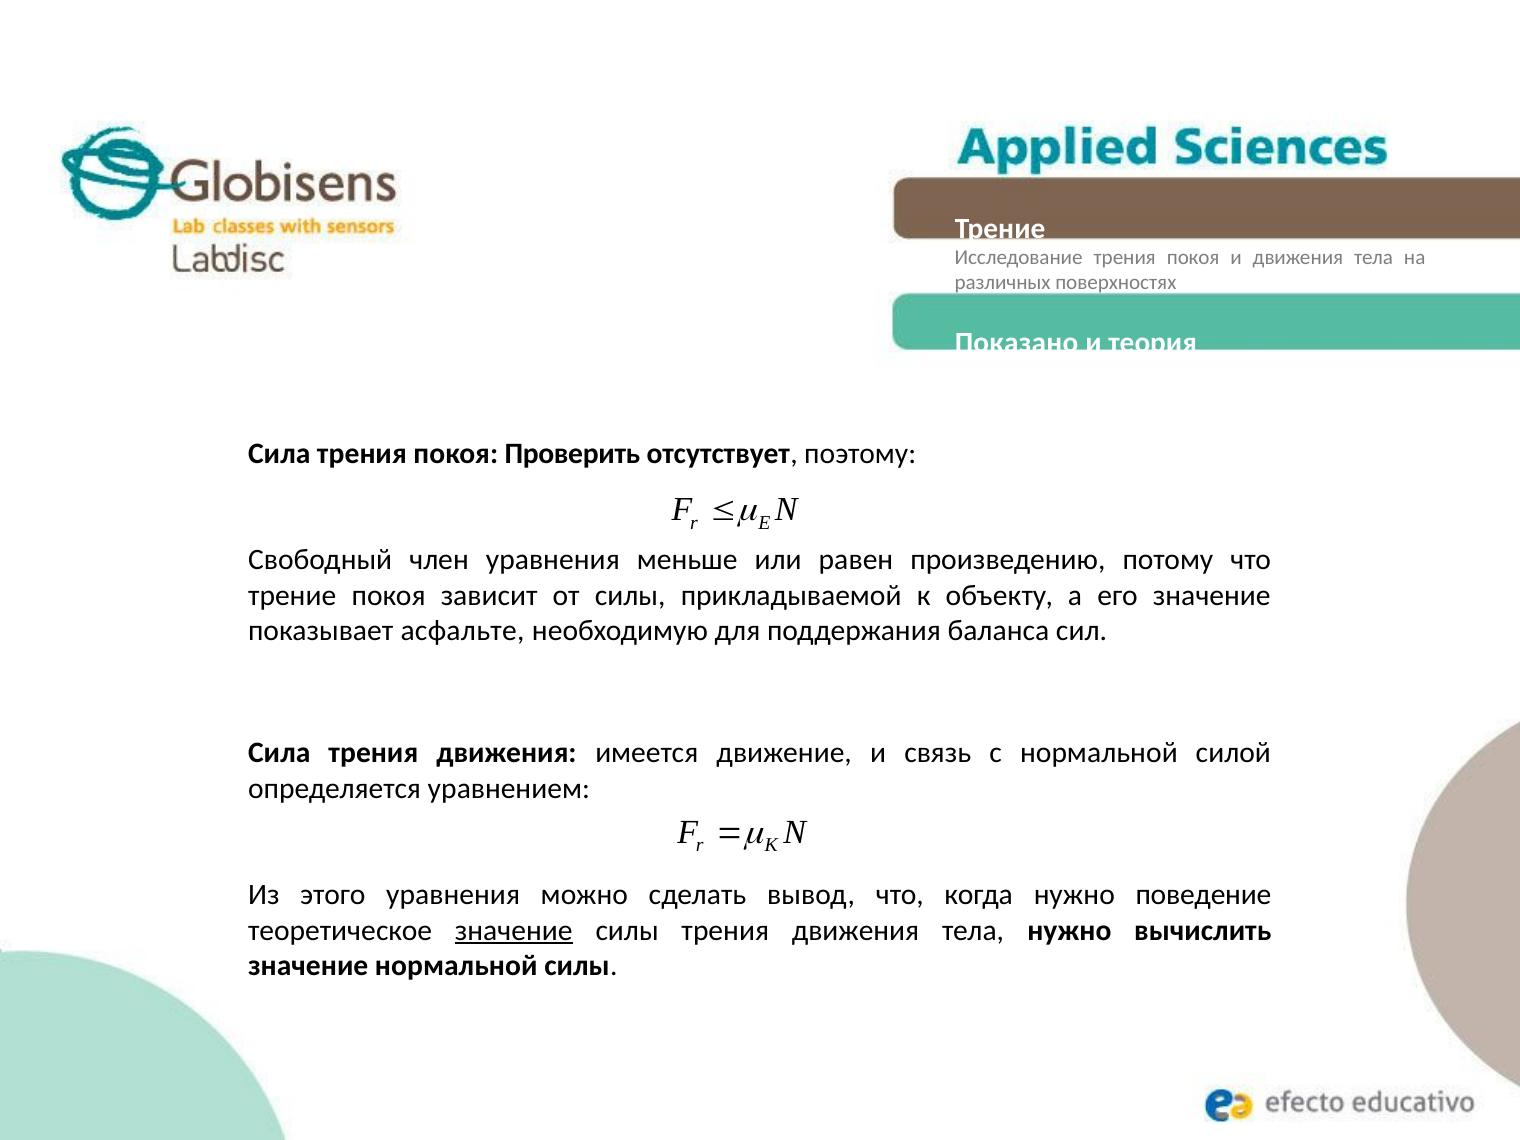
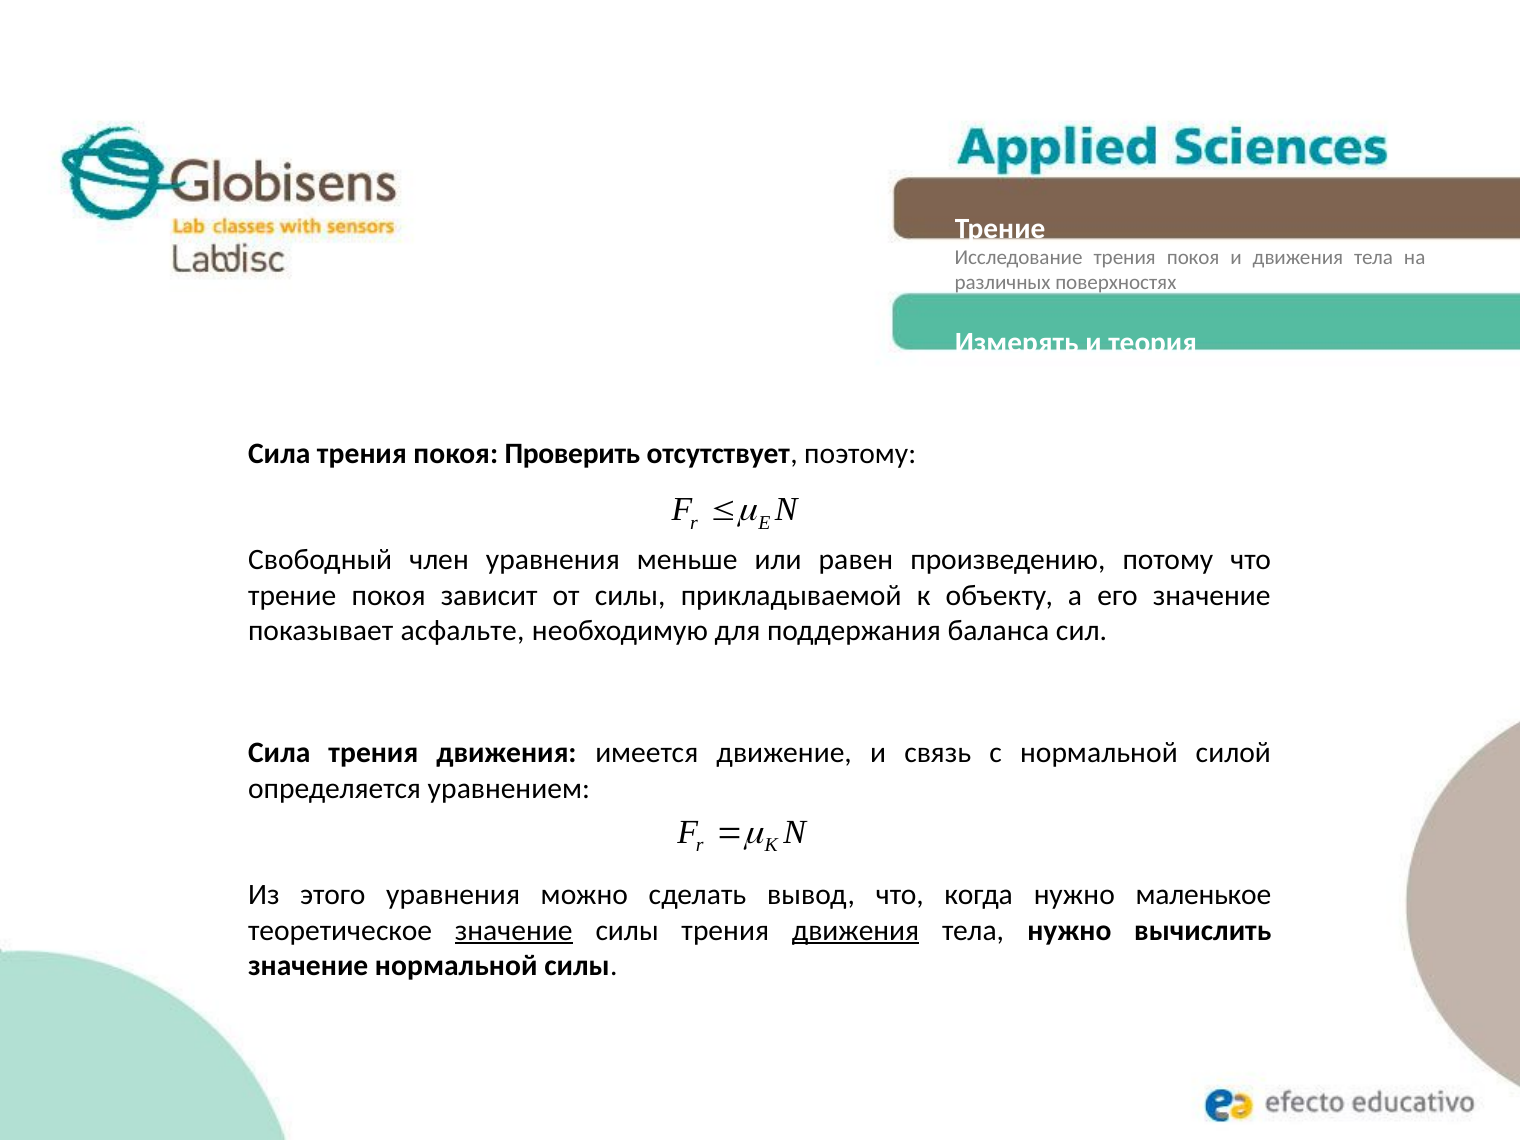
Показано: Показано -> Измерять
поведение: поведение -> маленькое
движения at (855, 930) underline: none -> present
